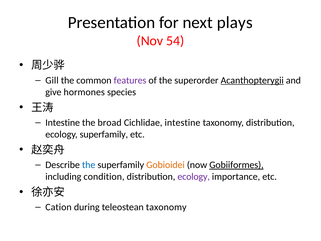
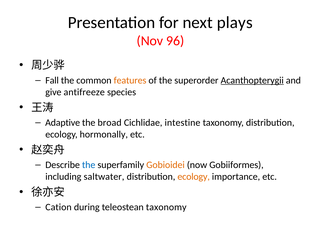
54: 54 -> 96
Gill: Gill -> Fall
features colour: purple -> orange
hormones: hormones -> antifreeze
Intestine at (63, 122): Intestine -> Adaptive
ecology superfamily: superfamily -> hormonally
Gobiiformes underline: present -> none
condition: condition -> saltwater
ecology at (194, 177) colour: purple -> orange
